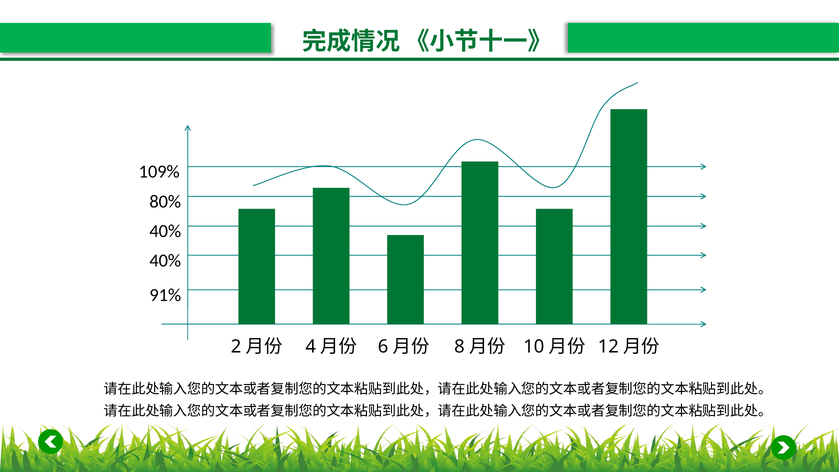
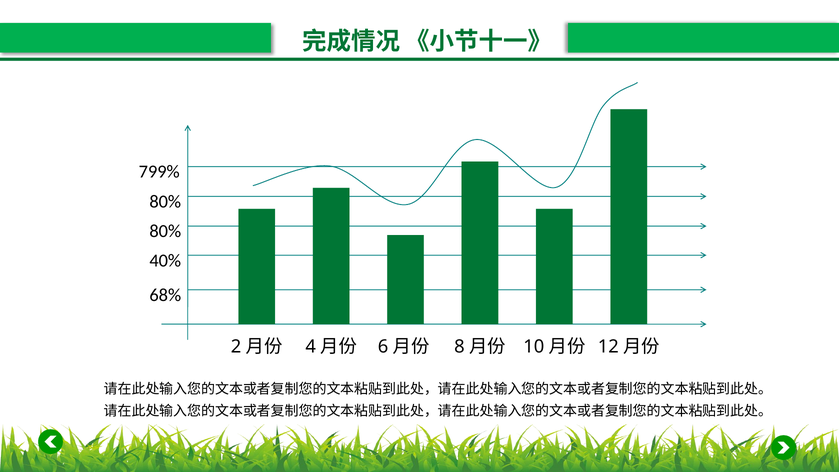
109%: 109% -> 799%
40% at (165, 231): 40% -> 80%
91%: 91% -> 68%
